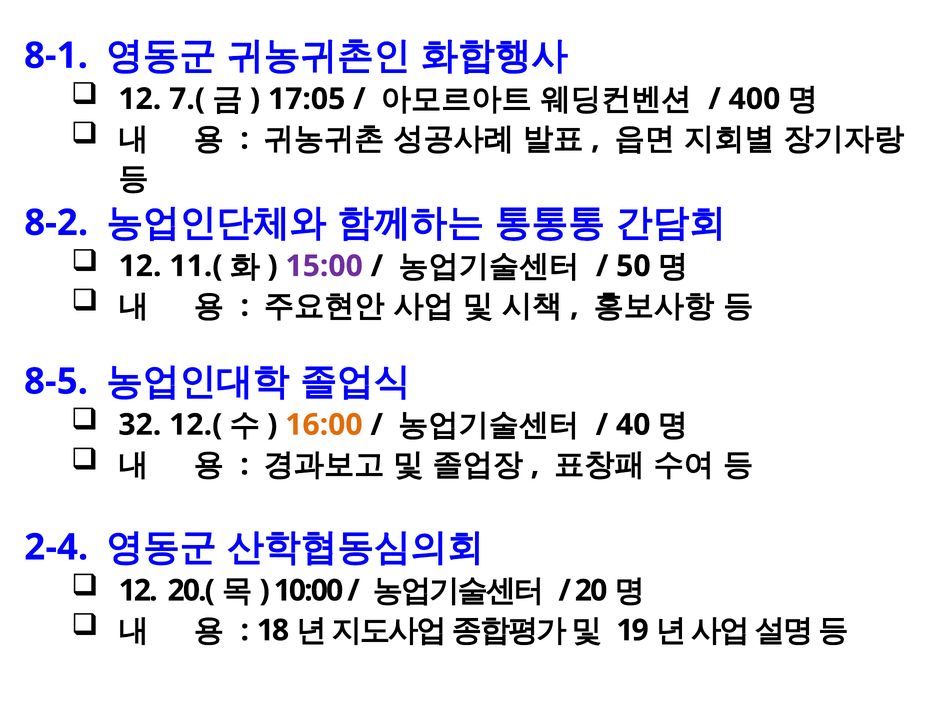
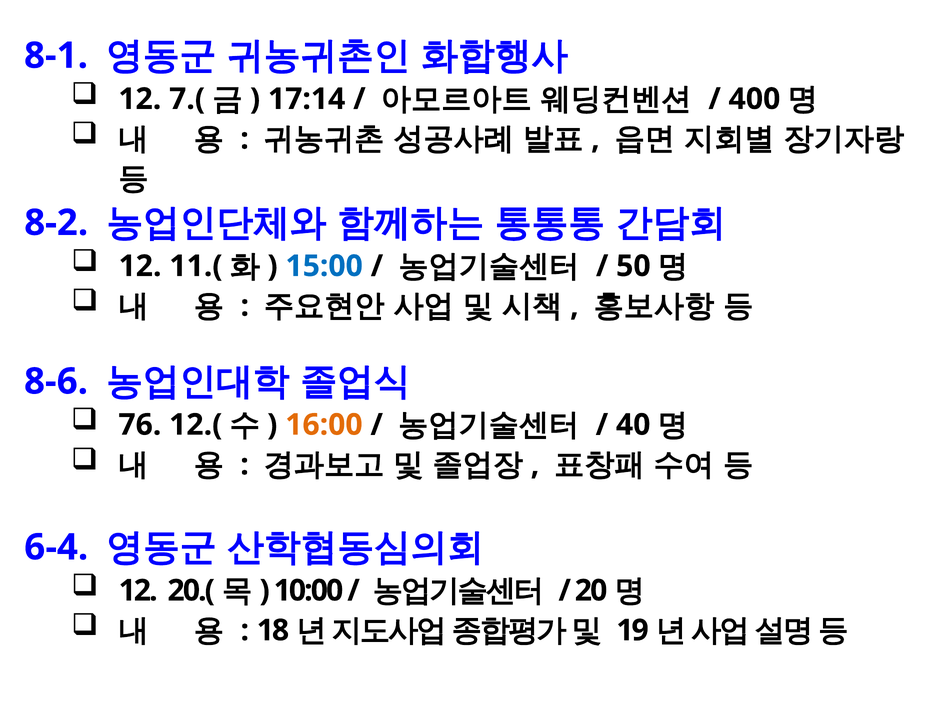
17:05: 17:05 -> 17:14
15:00 colour: purple -> blue
8-5: 8-5 -> 8-6
32: 32 -> 76
2-4: 2-4 -> 6-4
